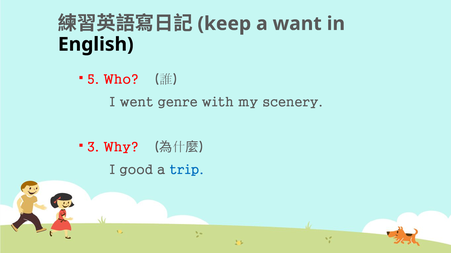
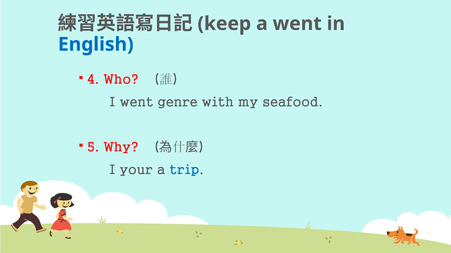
a want: want -> went
English colour: black -> blue
5: 5 -> 4
scenery: scenery -> seafood
3: 3 -> 5
good: good -> your
